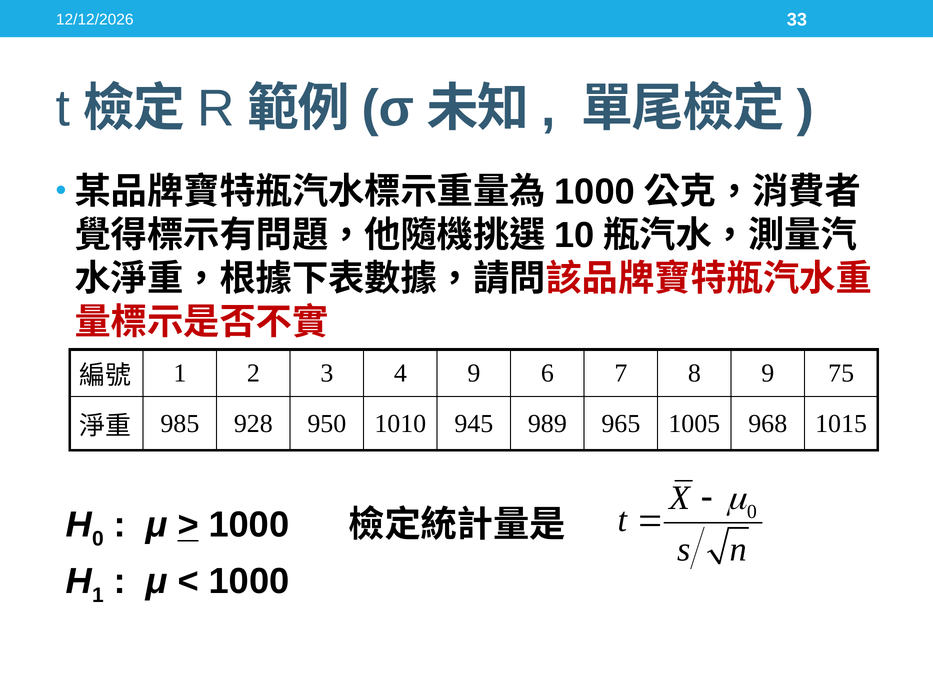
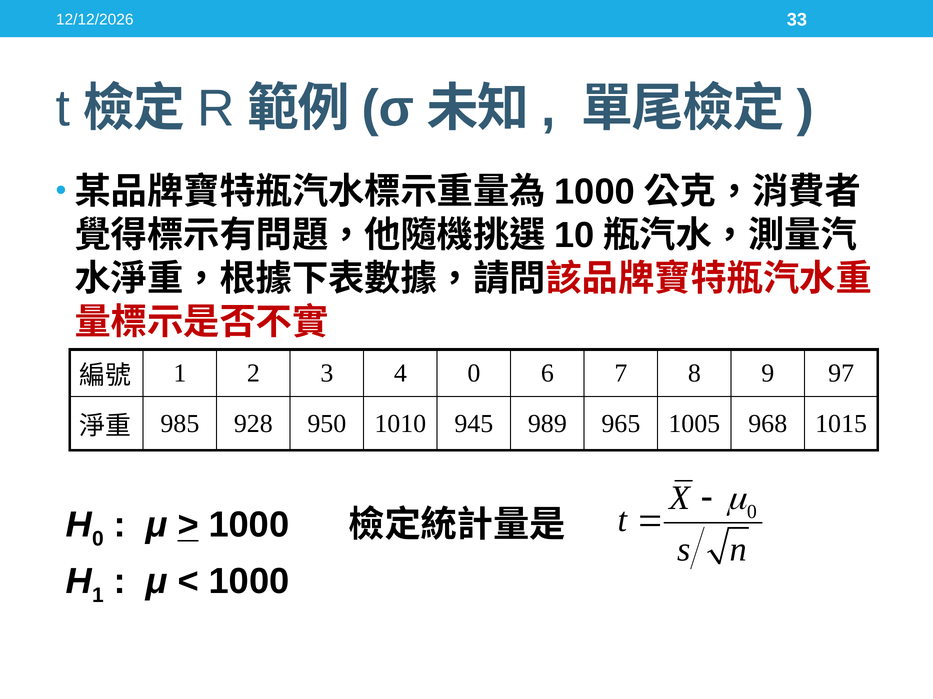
4 9: 9 -> 0
75: 75 -> 97
